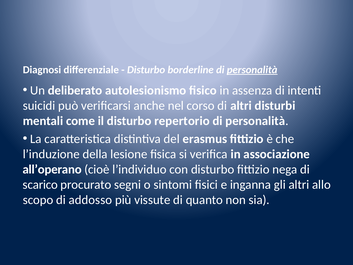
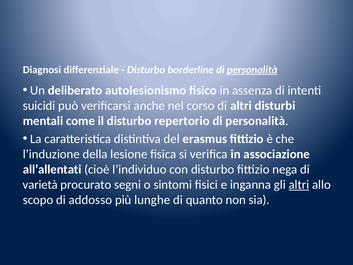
all’operano: all’operano -> all’allentati
scarico: scarico -> varietà
altri at (299, 185) underline: none -> present
vissute: vissute -> lunghe
